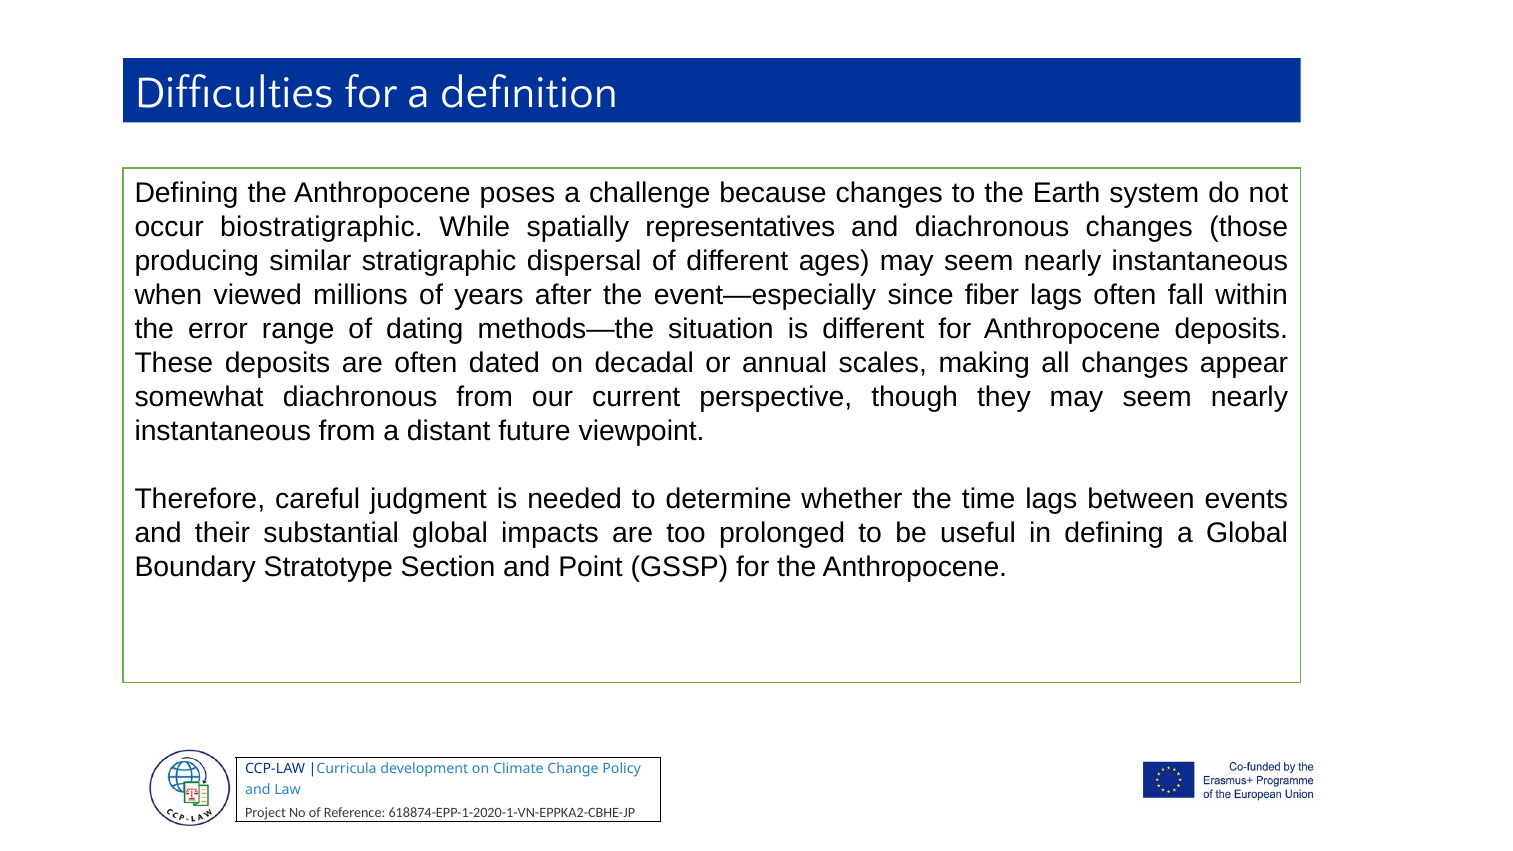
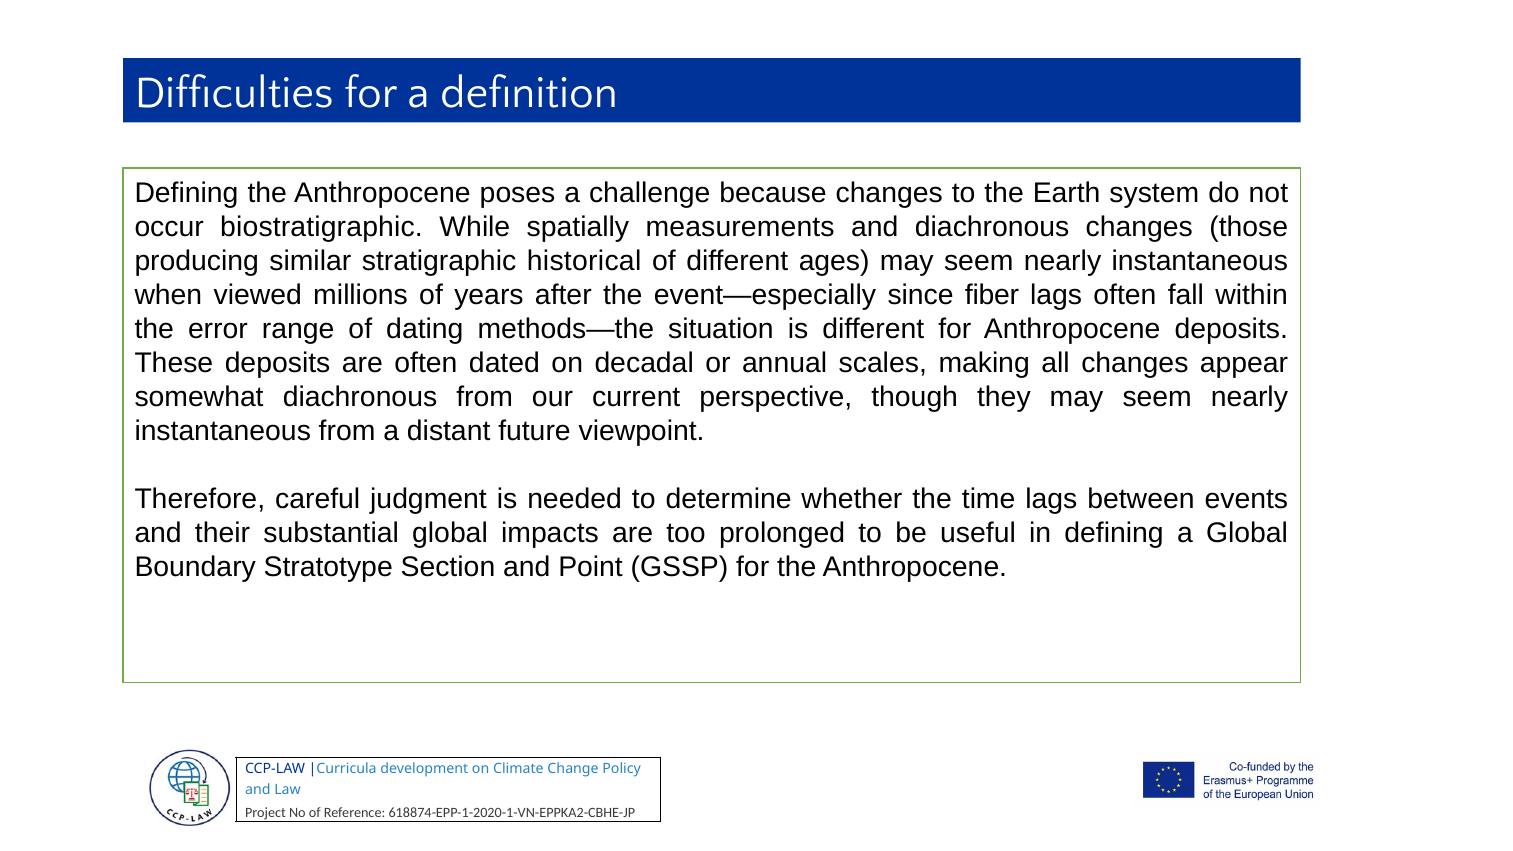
representatives: representatives -> measurements
dispersal: dispersal -> historical
